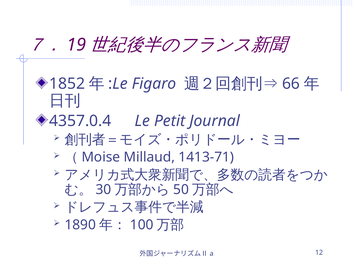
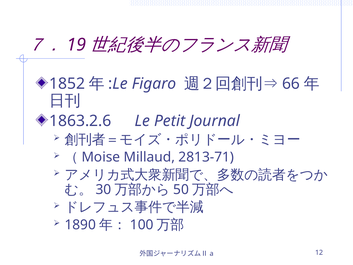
4357.0.4: 4357.0.4 -> 1863.2.6
1413-71: 1413-71 -> 2813-71
